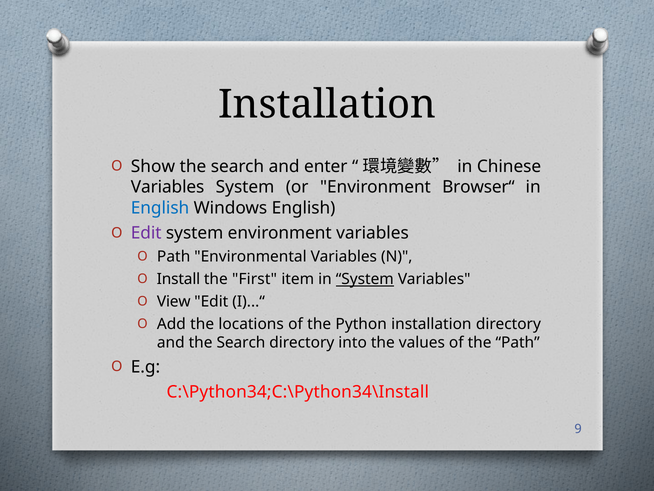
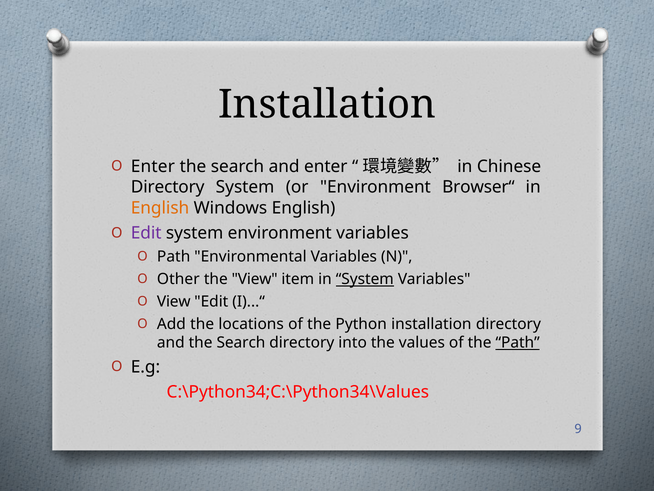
Show at (153, 166): Show -> Enter
Variables at (168, 187): Variables -> Directory
English at (160, 208) colour: blue -> orange
Install: Install -> Other
the First: First -> View
Path at (518, 342) underline: none -> present
C:\Python34;C:\Python34\Install: C:\Python34;C:\Python34\Install -> C:\Python34;C:\Python34\Values
